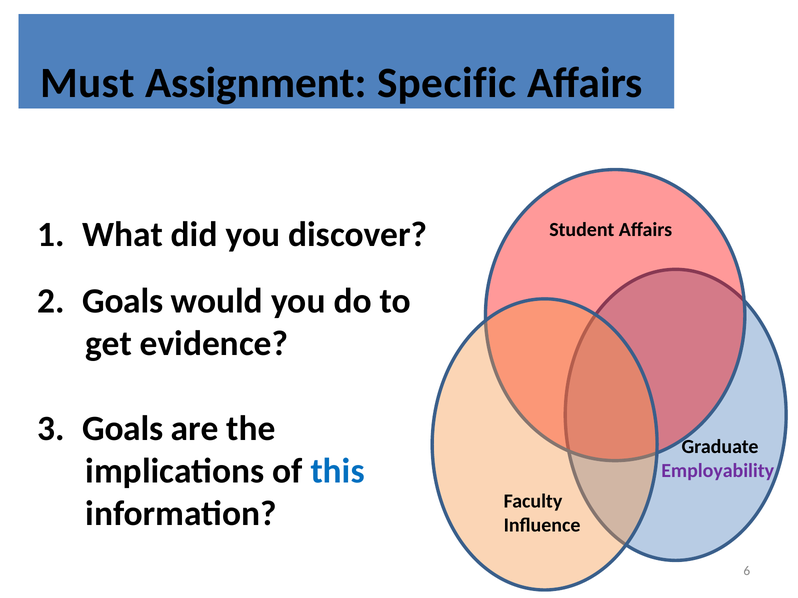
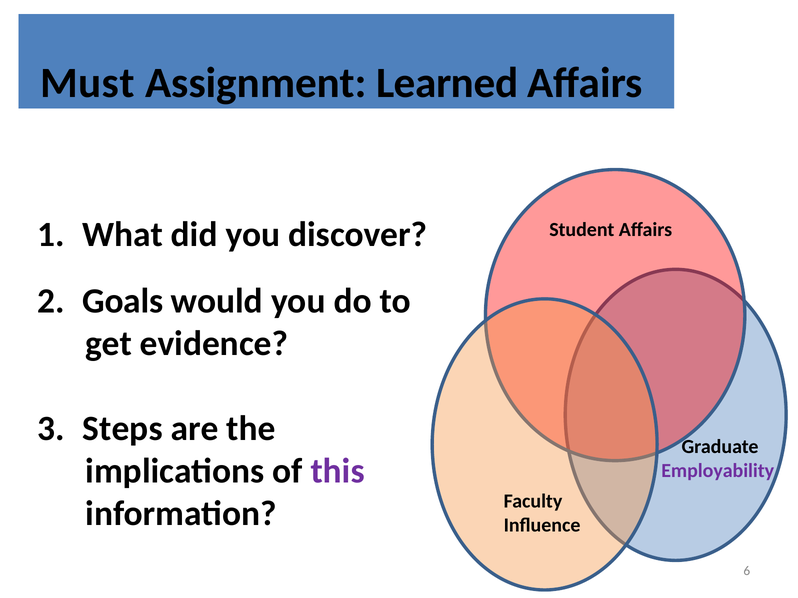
Specific: Specific -> Learned
Goals at (123, 429): Goals -> Steps
this colour: blue -> purple
